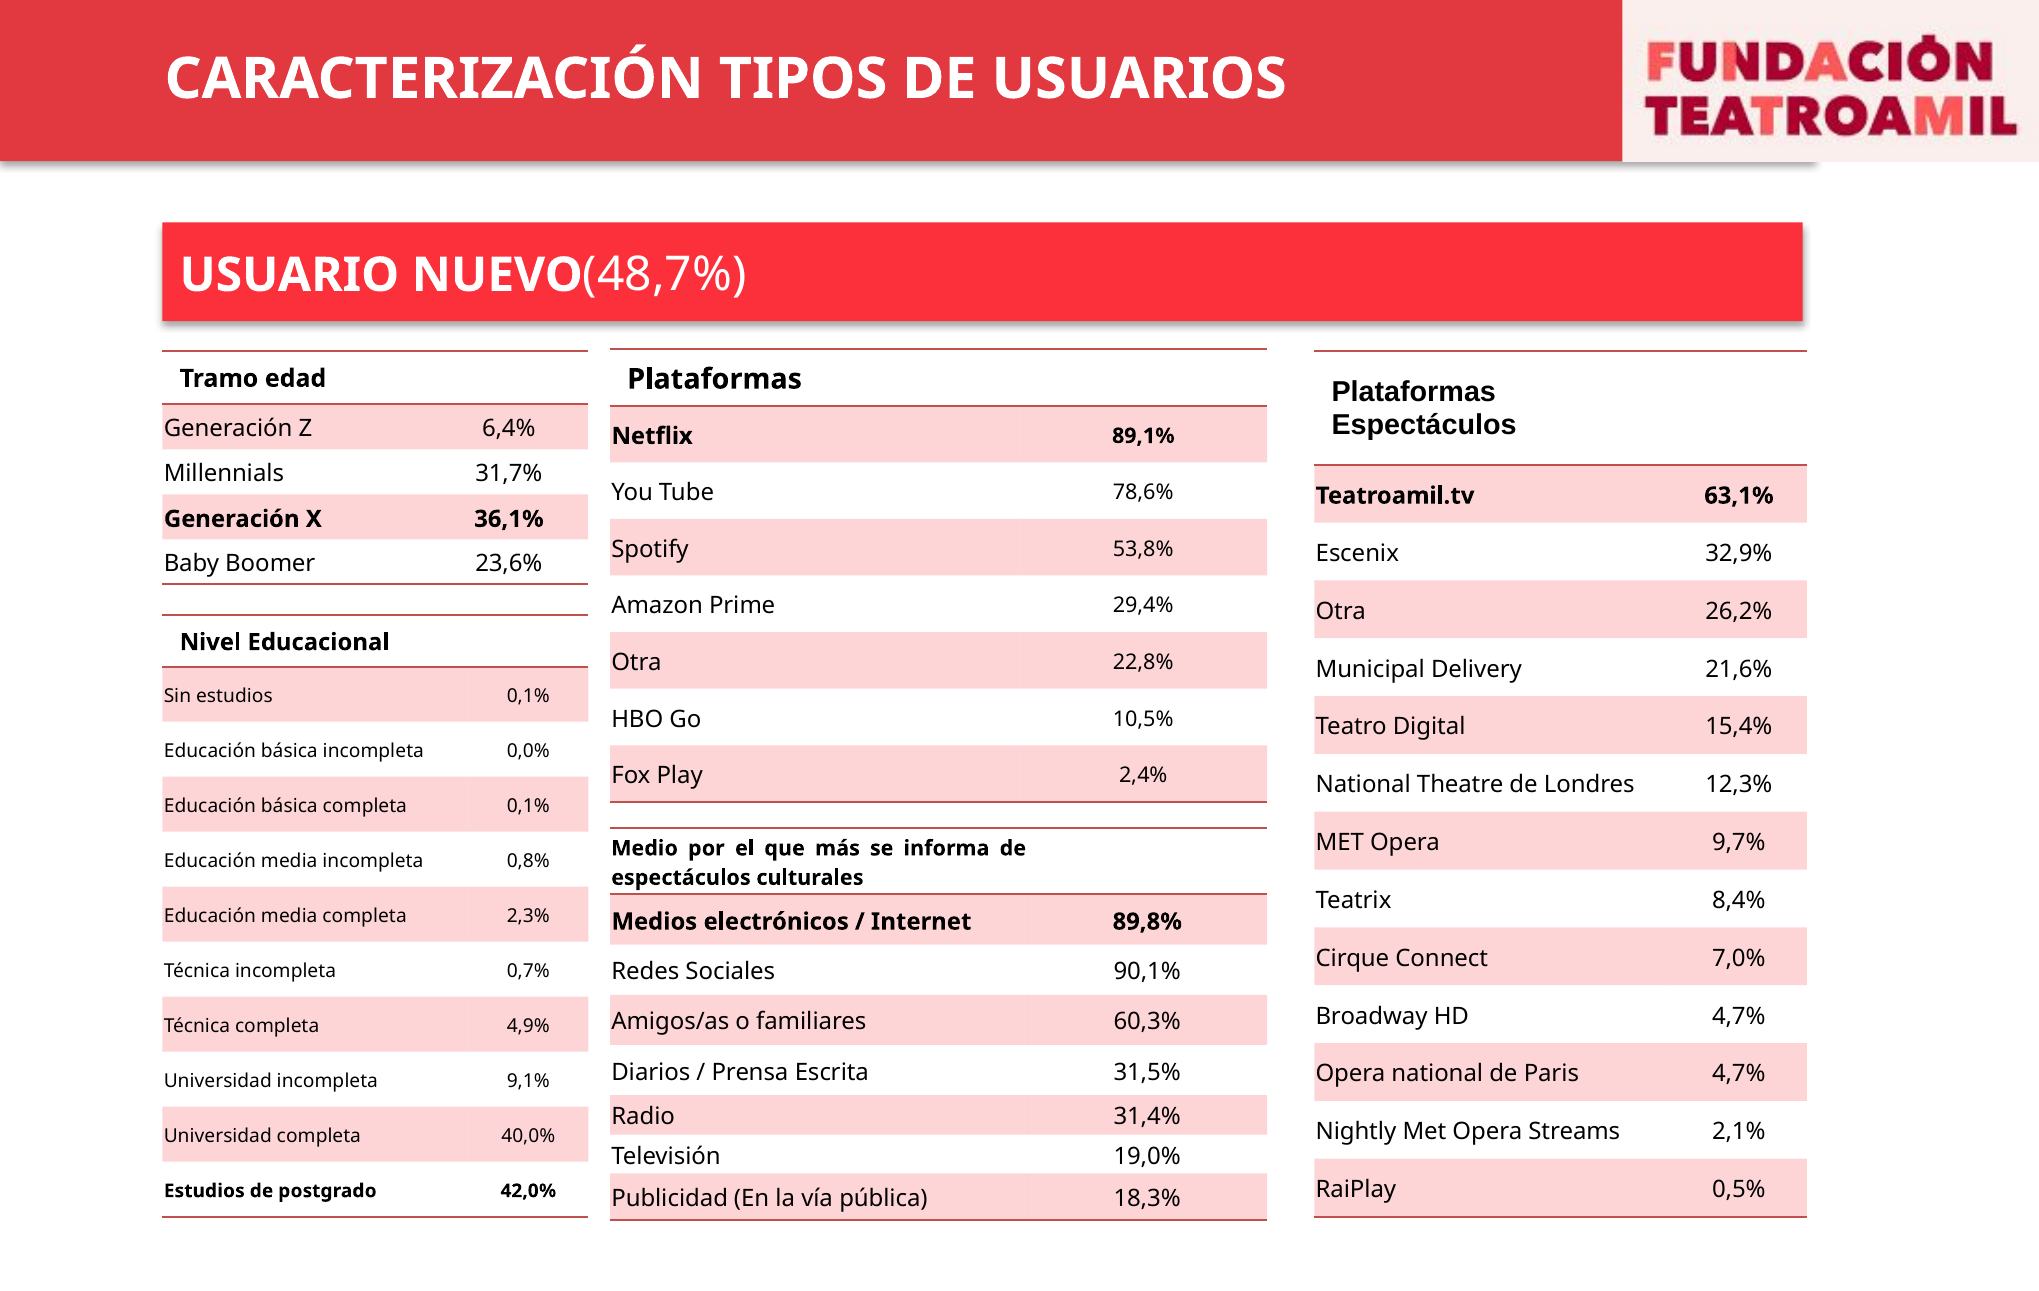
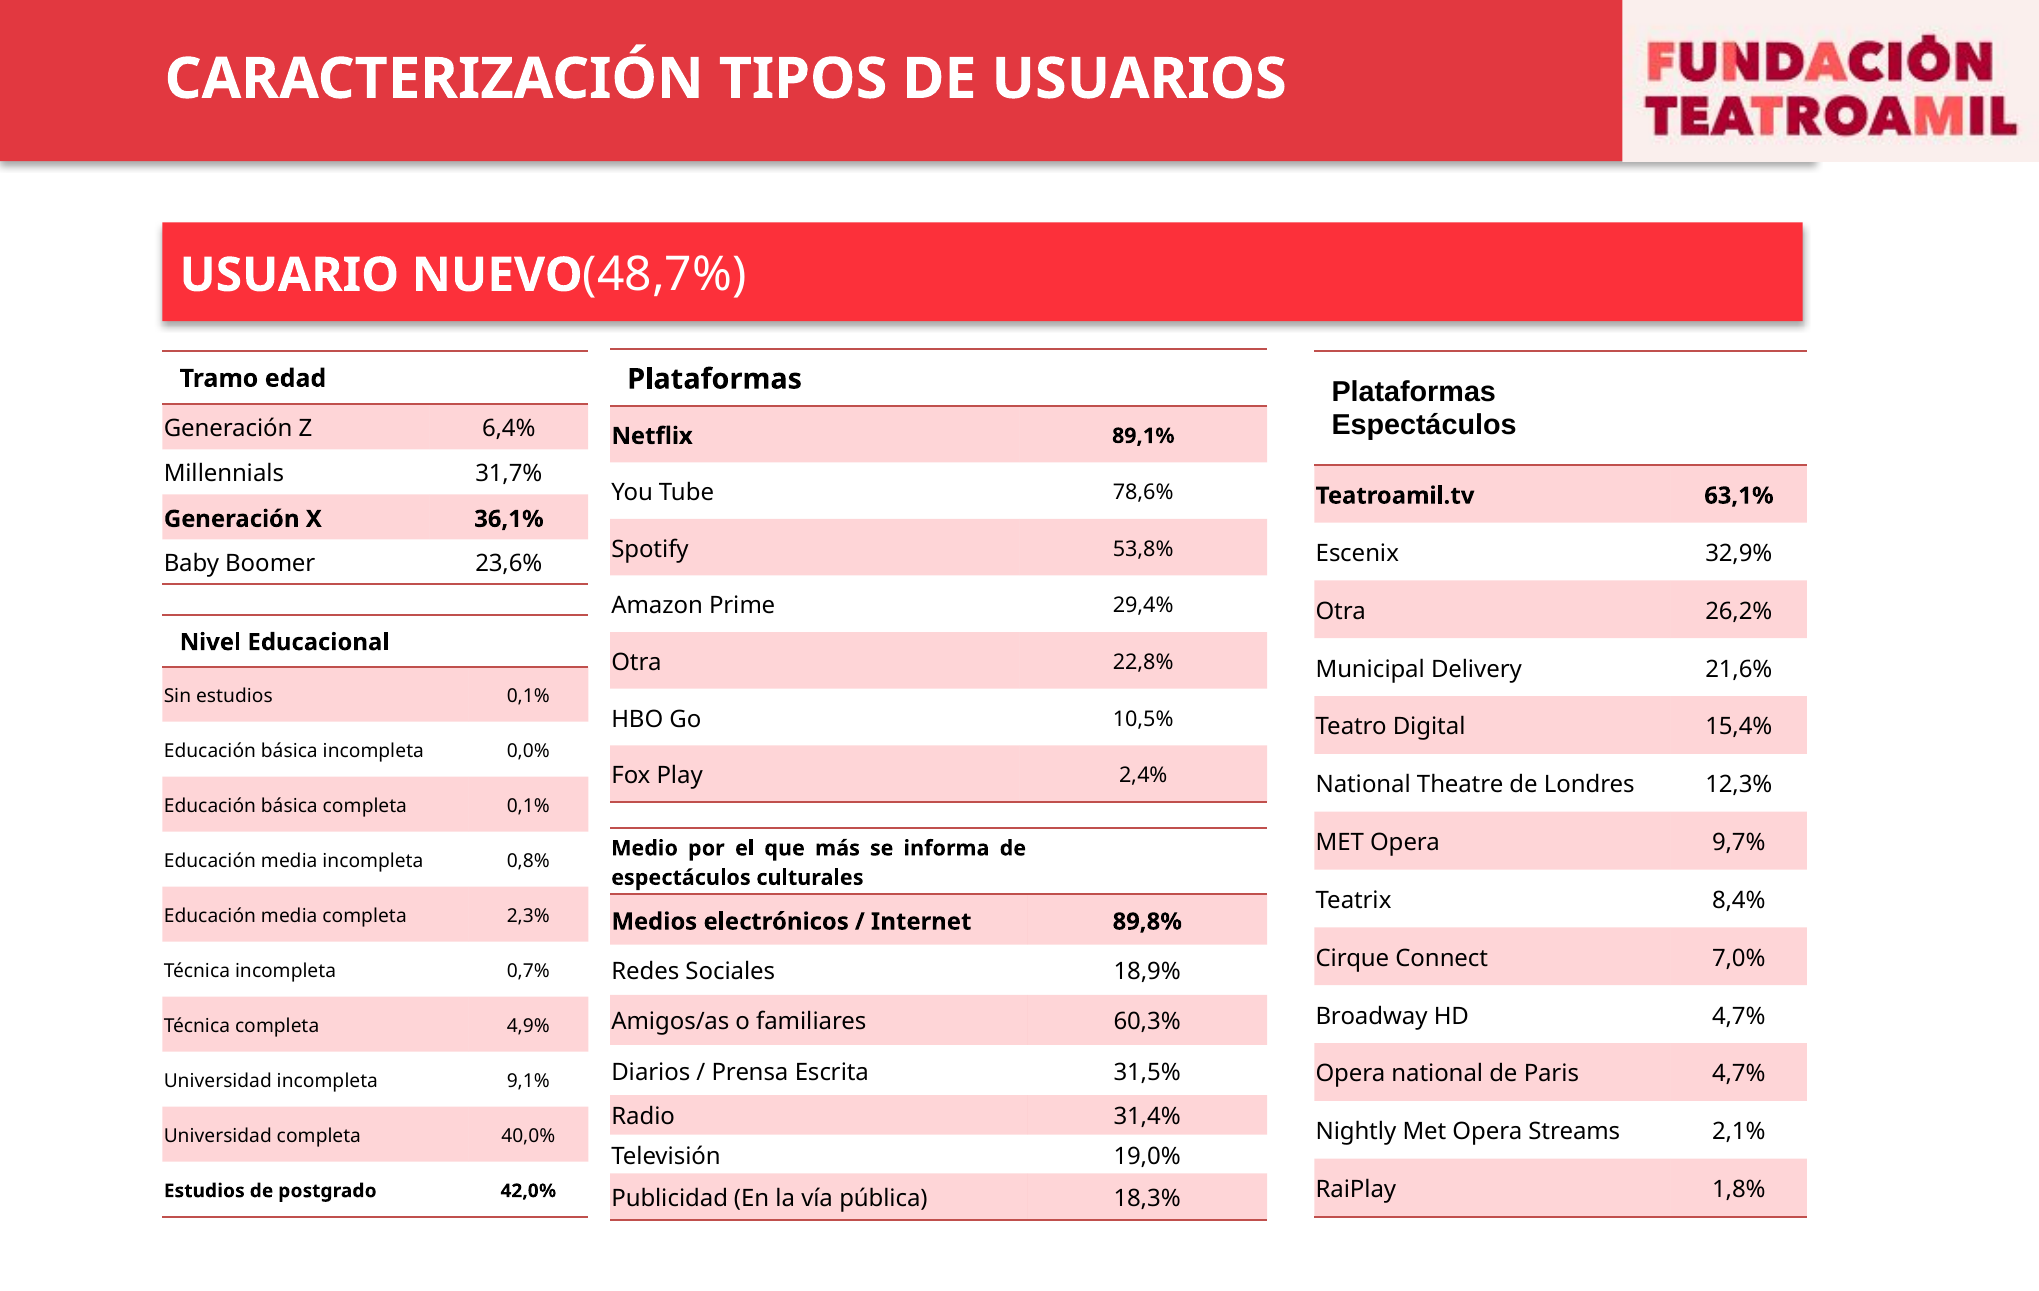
90,1%: 90,1% -> 18,9%
0,5%: 0,5% -> 1,8%
